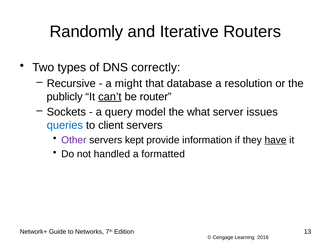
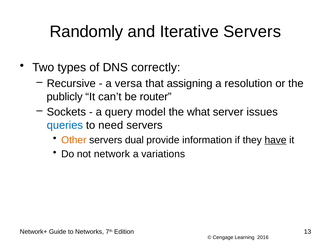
Iterative Routers: Routers -> Servers
might: might -> versa
database: database -> assigning
can’t underline: present -> none
client: client -> need
Other colour: purple -> orange
kept: kept -> dual
handled: handled -> network
formatted: formatted -> variations
